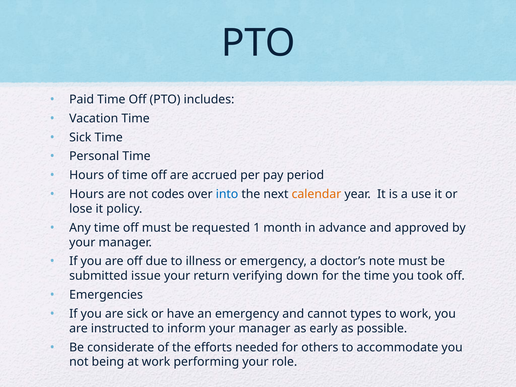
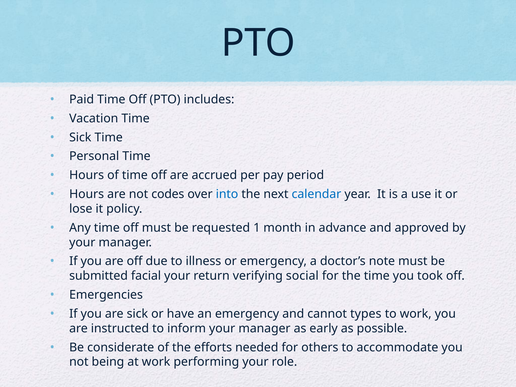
calendar colour: orange -> blue
issue: issue -> facial
down: down -> social
